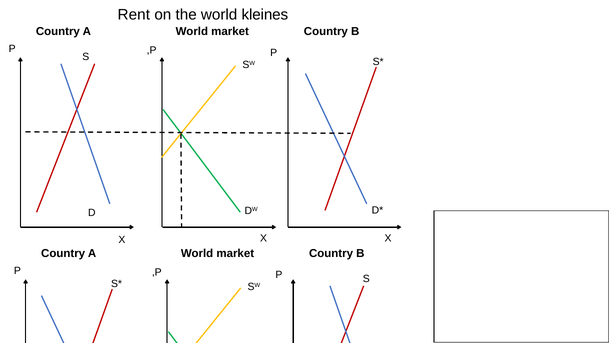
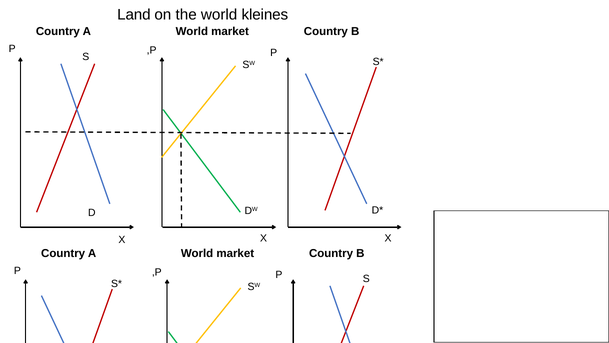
Rent: Rent -> Land
